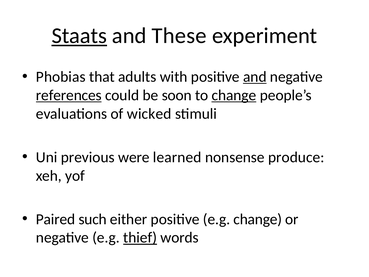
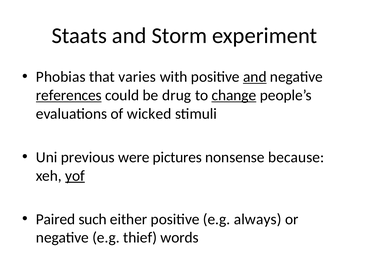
Staats underline: present -> none
These: These -> Storm
adults: adults -> varies
soon: soon -> drug
learned: learned -> pictures
produce: produce -> because
yof underline: none -> present
e.g change: change -> always
thief underline: present -> none
